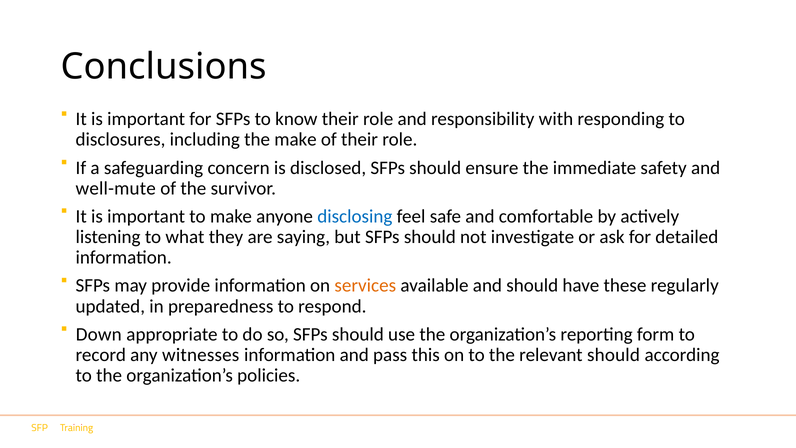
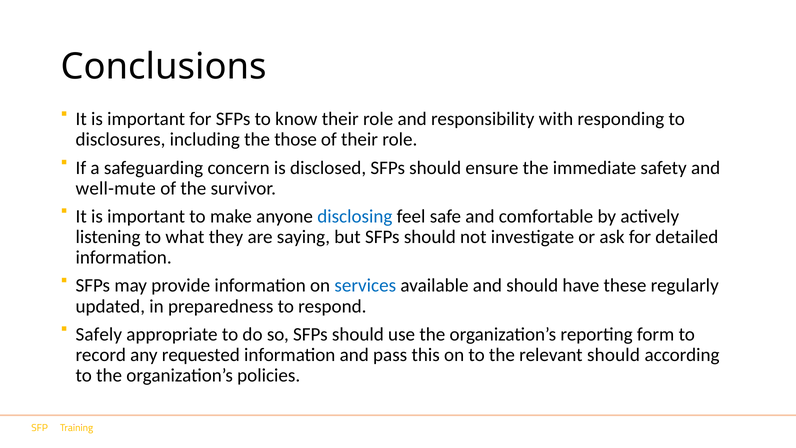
the make: make -> those
services colour: orange -> blue
Down: Down -> Safely
witnesses: witnesses -> requested
